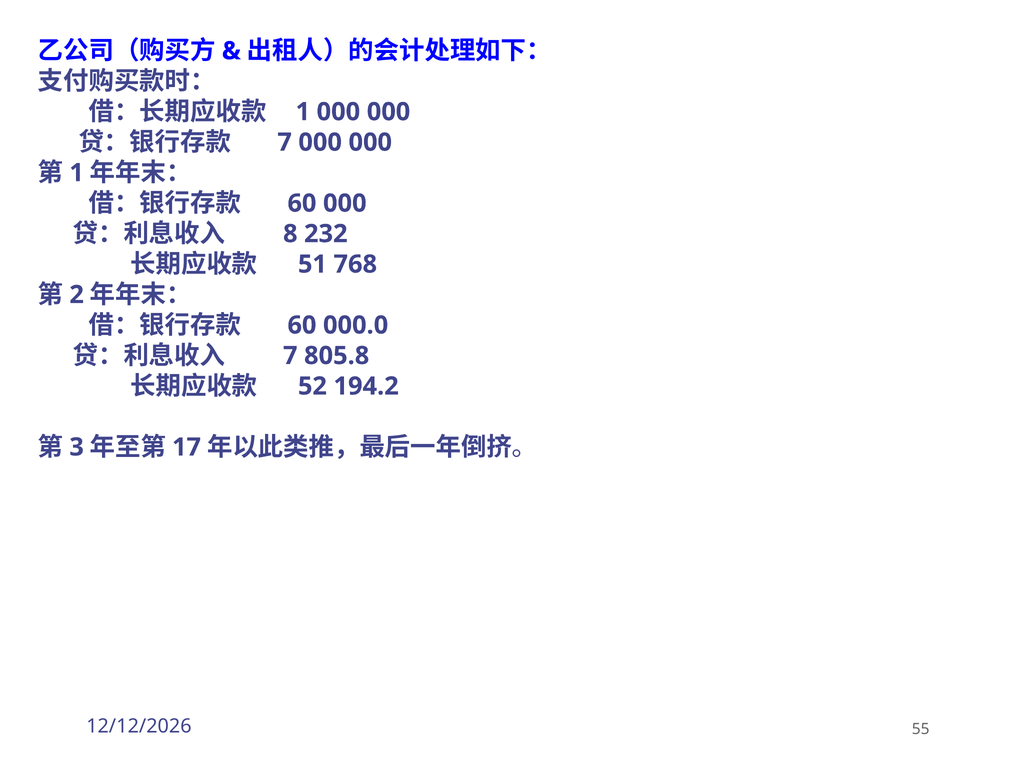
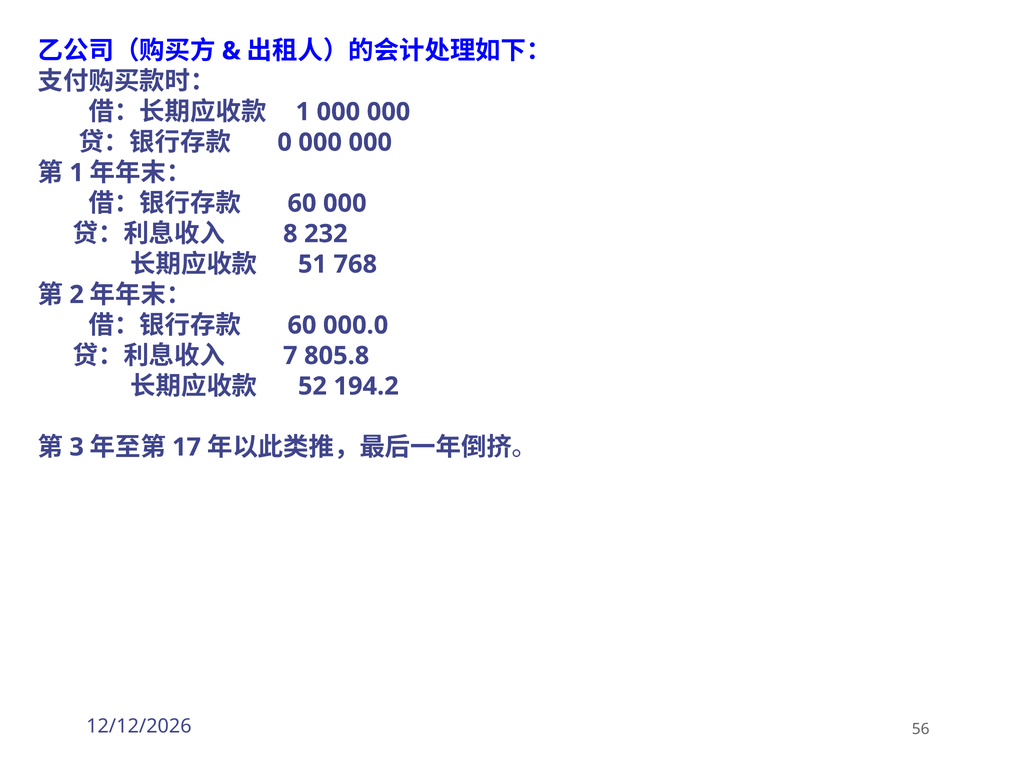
7 at (285, 142): 7 -> 0
55: 55 -> 56
